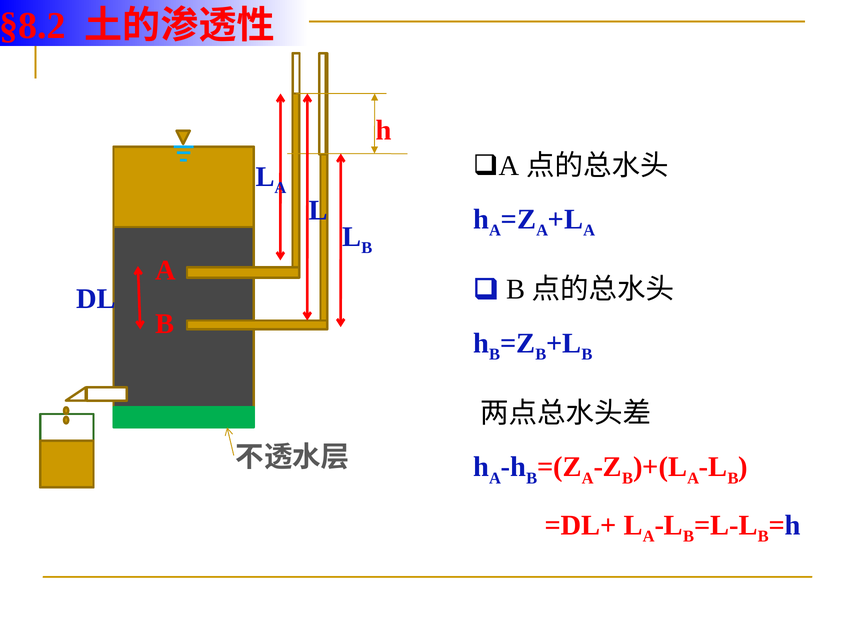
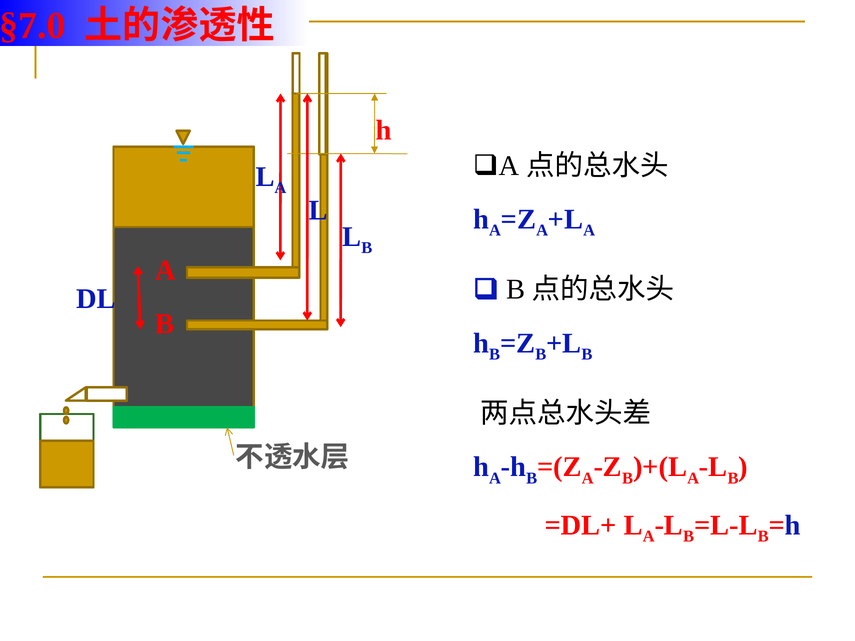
§8.2: §8.2 -> §7.0
